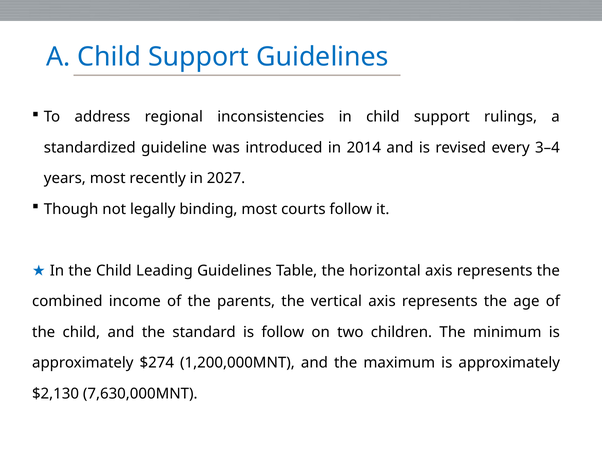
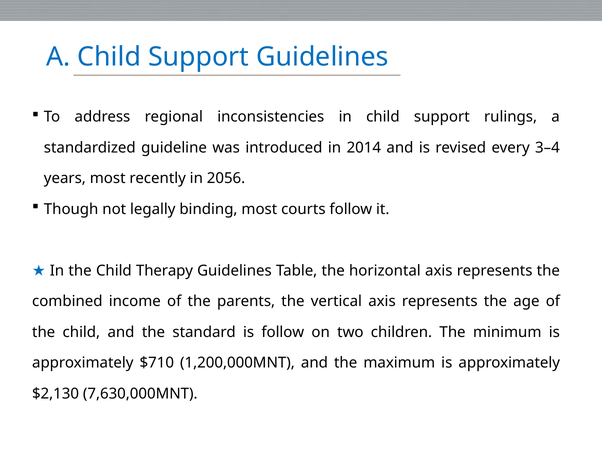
2027: 2027 -> 2056
Leading: Leading -> Therapy
$274: $274 -> $710
